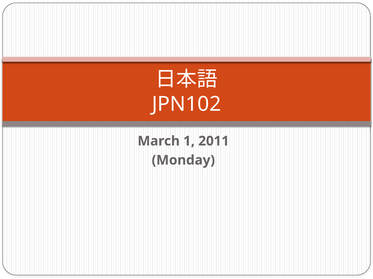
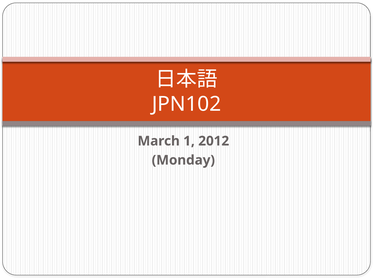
2011: 2011 -> 2012
